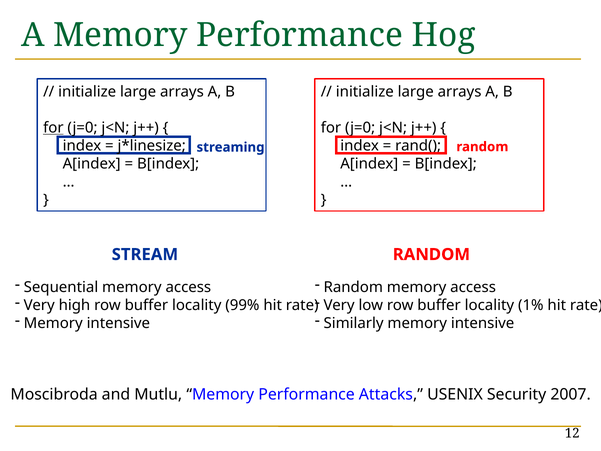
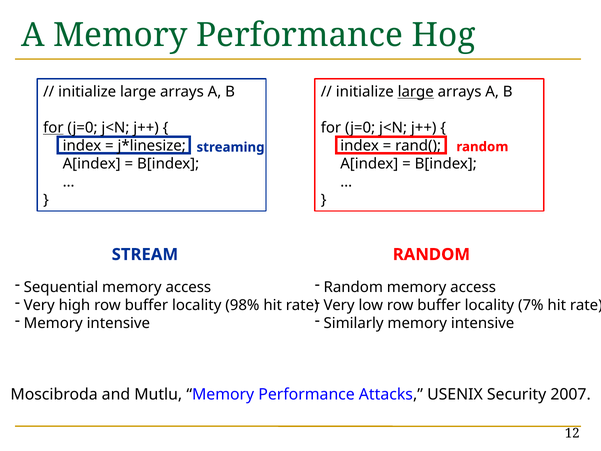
large at (416, 92) underline: none -> present
99%: 99% -> 98%
1%: 1% -> 7%
